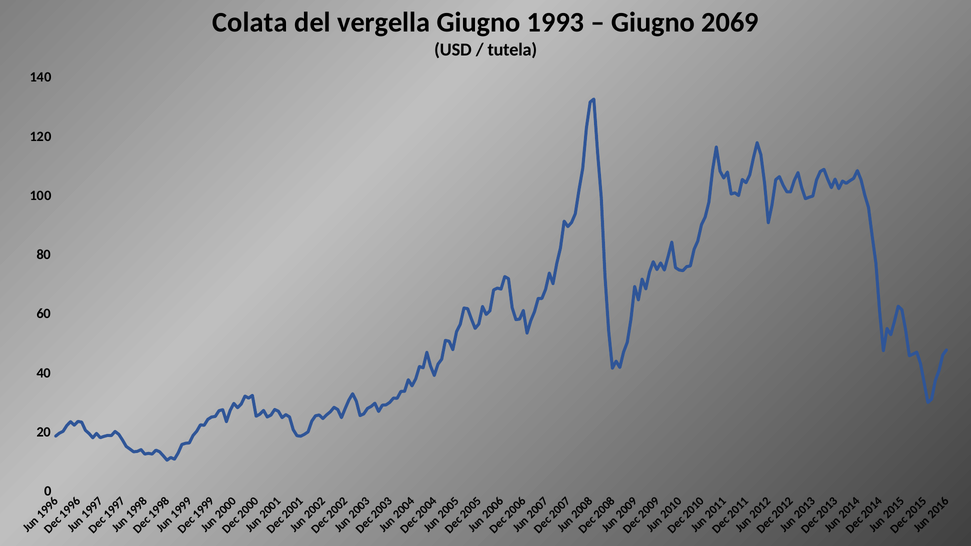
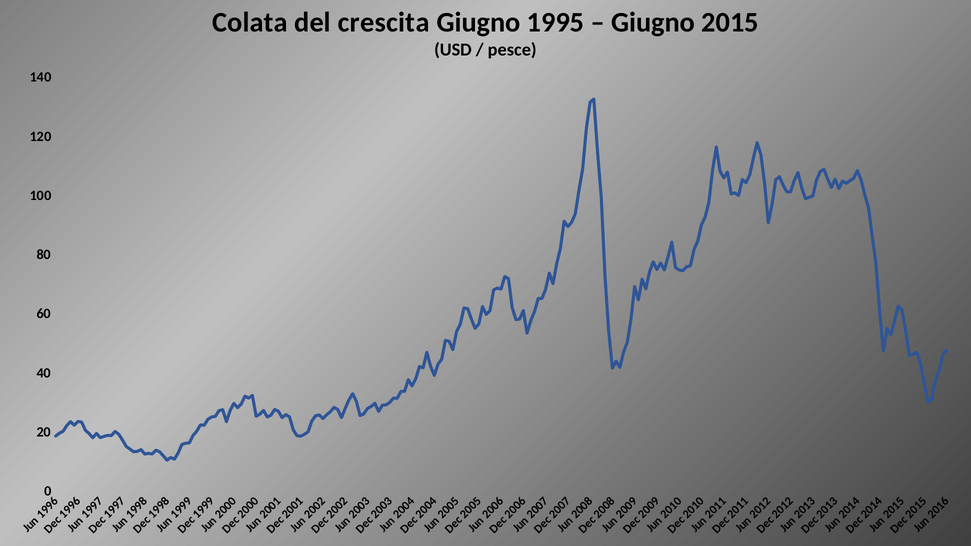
vergella: vergella -> crescita
1993: 1993 -> 1995
2069: 2069 -> 2015
tutela: tutela -> pesce
